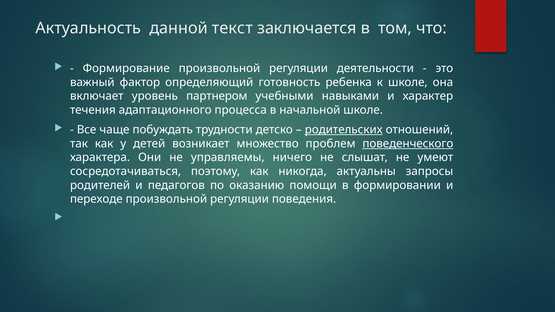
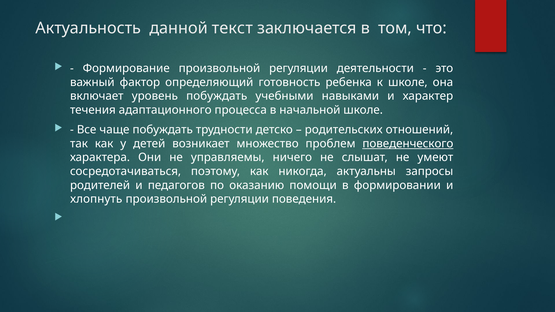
уровень партнером: партнером -> побуждать
родительских underline: present -> none
переходе: переходе -> хлопнуть
